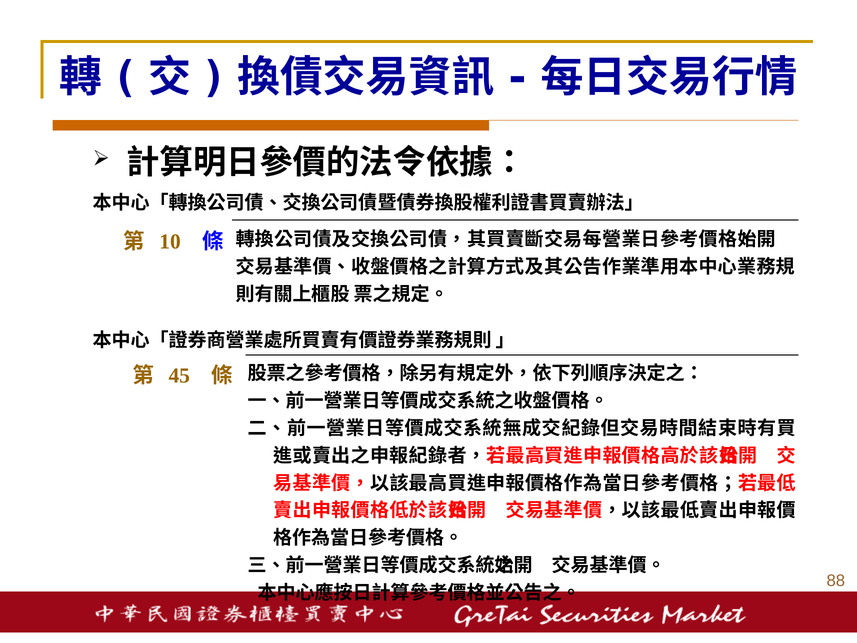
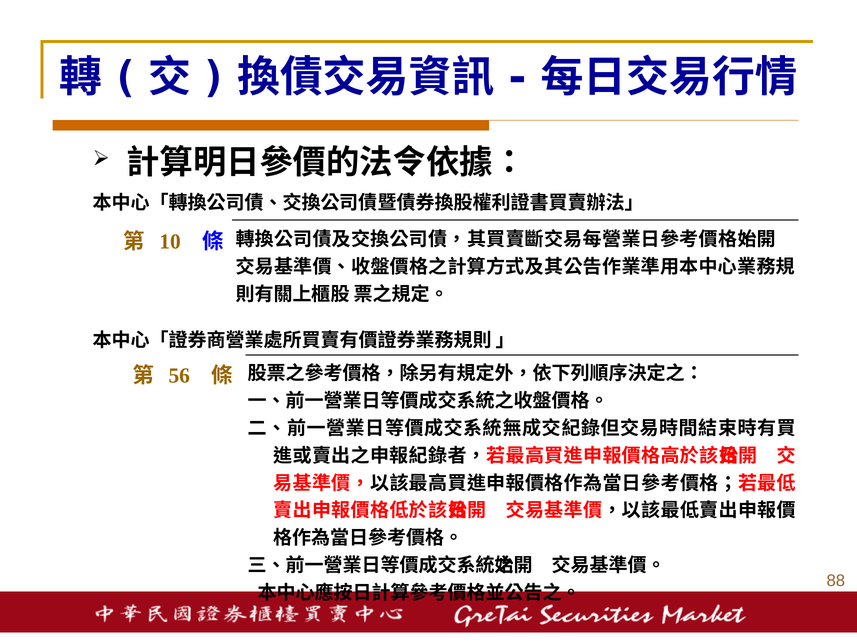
45: 45 -> 56
